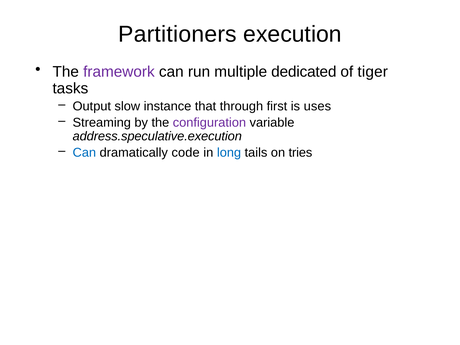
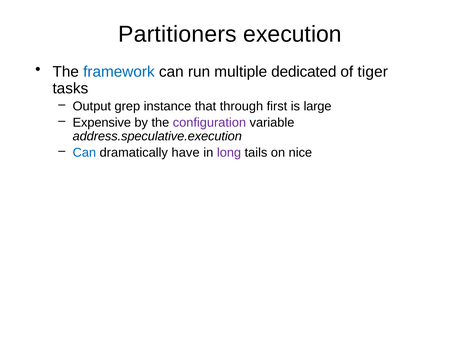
framework colour: purple -> blue
slow: slow -> grep
uses: uses -> large
Streaming: Streaming -> Expensive
code: code -> have
long colour: blue -> purple
tries: tries -> nice
